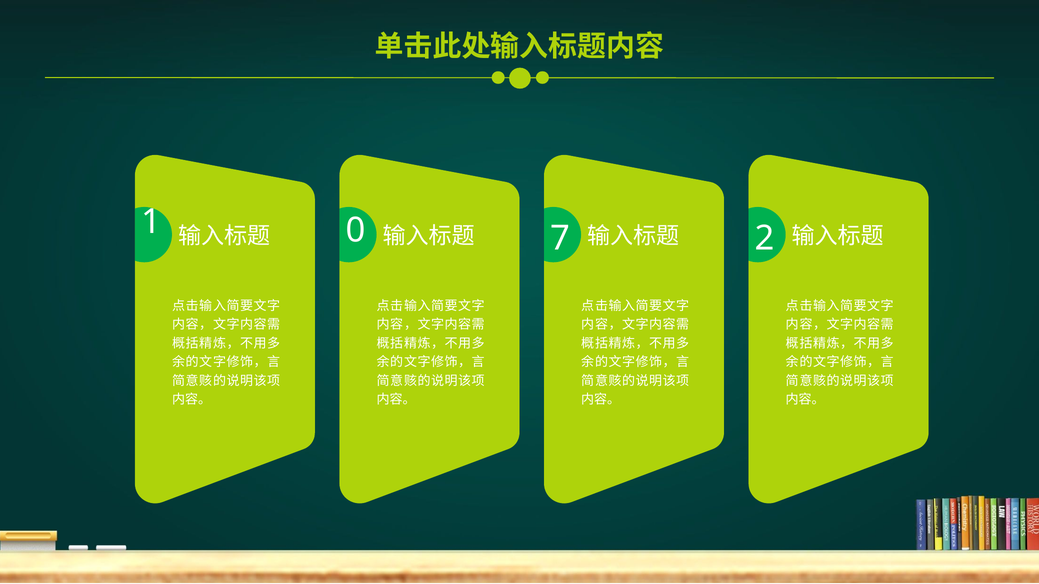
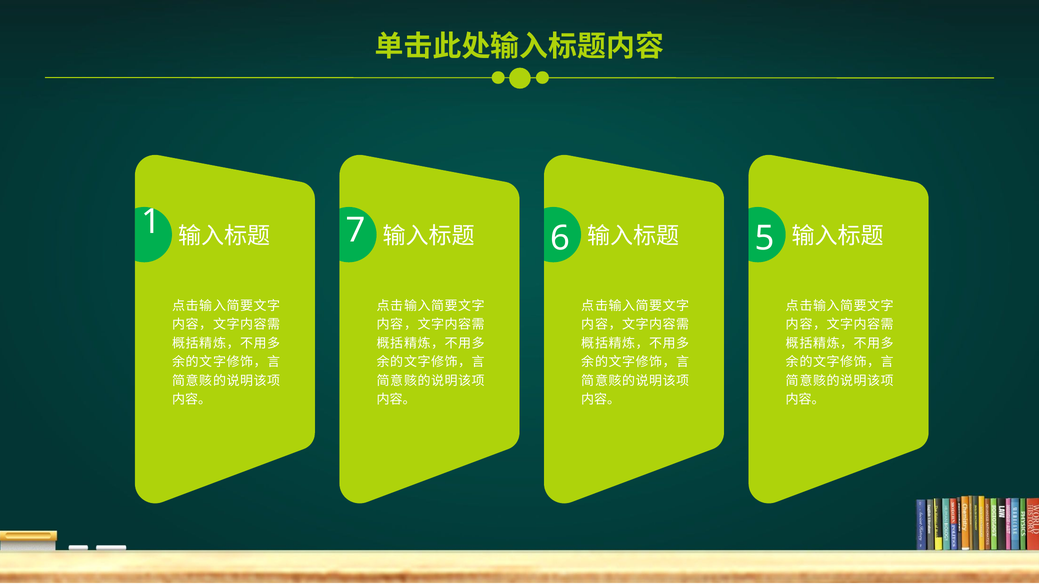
0: 0 -> 7
7: 7 -> 6
2: 2 -> 5
